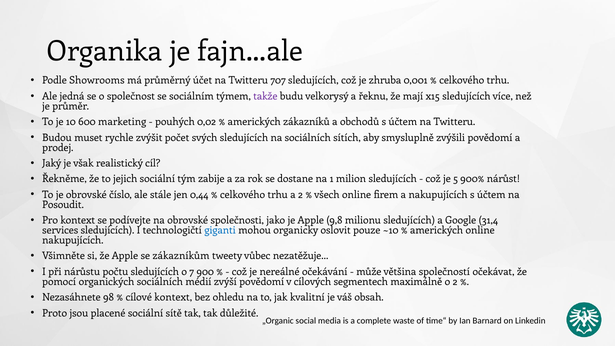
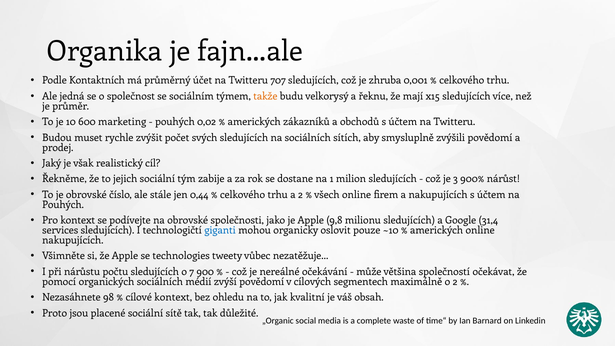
Showrooms: Showrooms -> Kontaktních
takže colour: purple -> orange
5: 5 -> 3
Posoudit at (63, 205): Posoudit -> Pouhých
zákazníkům: zákazníkům -> technologies
